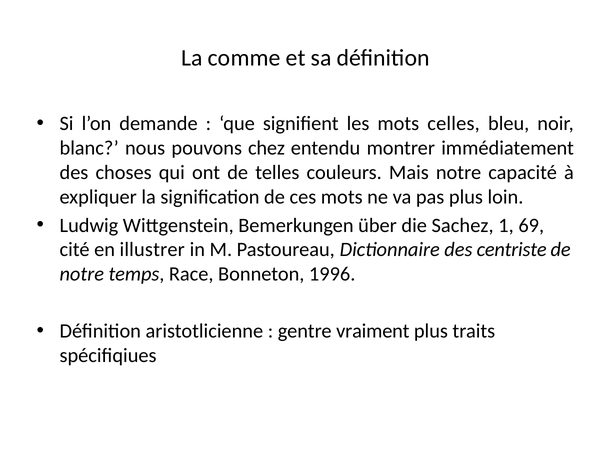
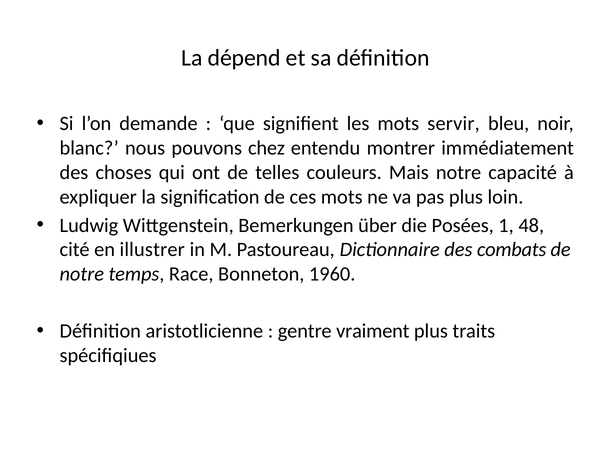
comme: comme -> dépend
celles: celles -> servir
Sachez: Sachez -> Posées
69: 69 -> 48
centriste: centriste -> combats
1996: 1996 -> 1960
